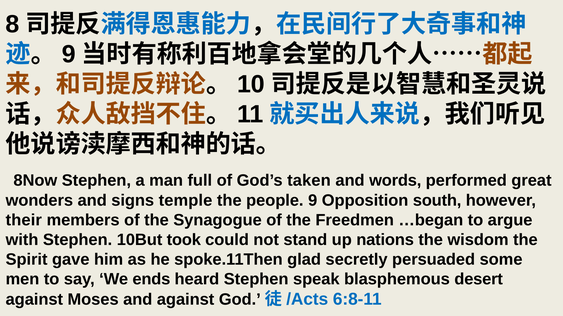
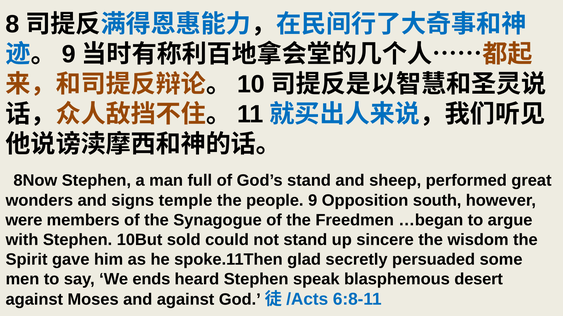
God’s taken: taken -> stand
words: words -> sheep
their: their -> were
took: took -> sold
nations: nations -> sincere
